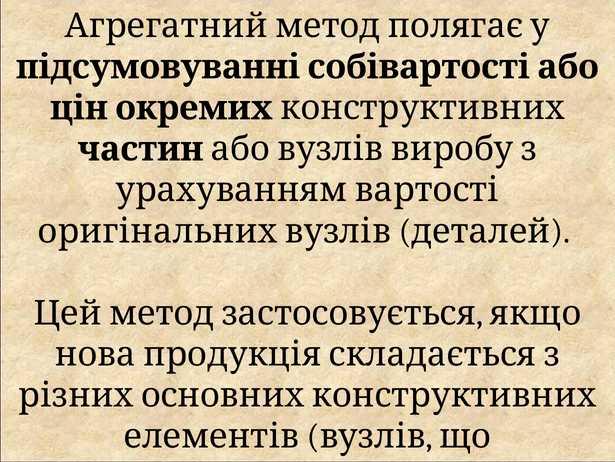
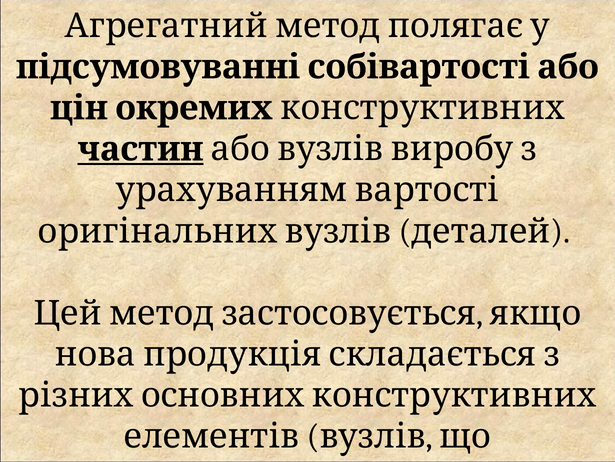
частин underline: none -> present
